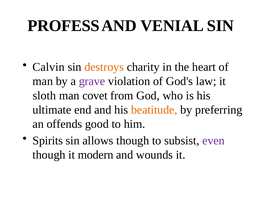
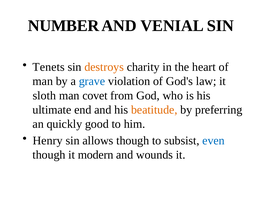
PROFESS: PROFESS -> NUMBER
Calvin: Calvin -> Tenets
grave colour: purple -> blue
offends: offends -> quickly
Spirits: Spirits -> Henry
even colour: purple -> blue
